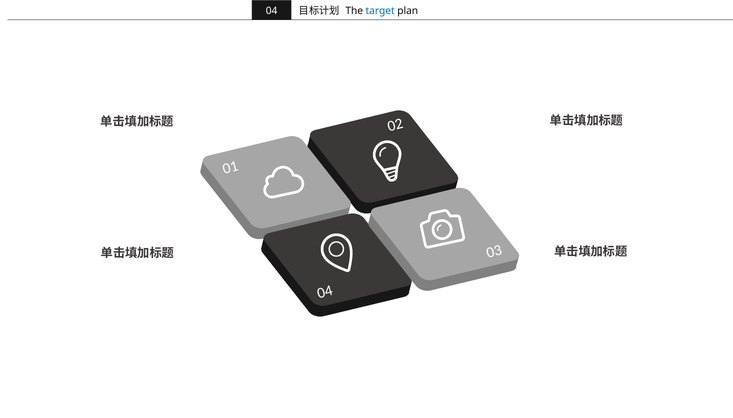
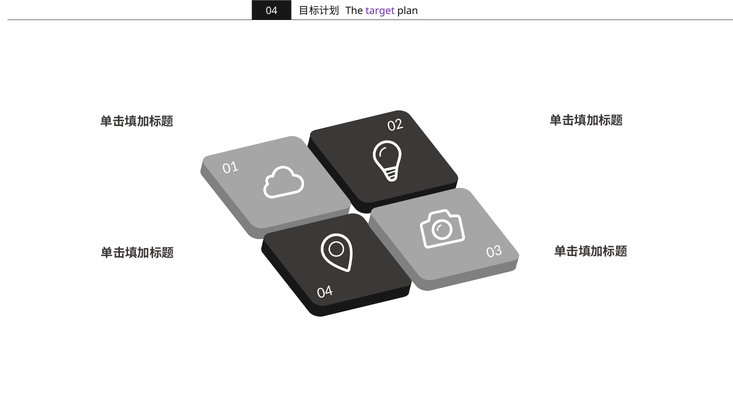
target colour: blue -> purple
